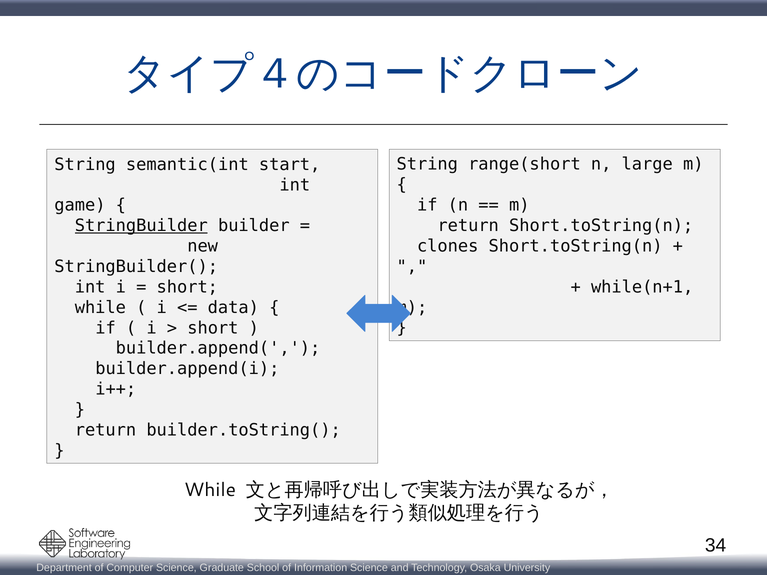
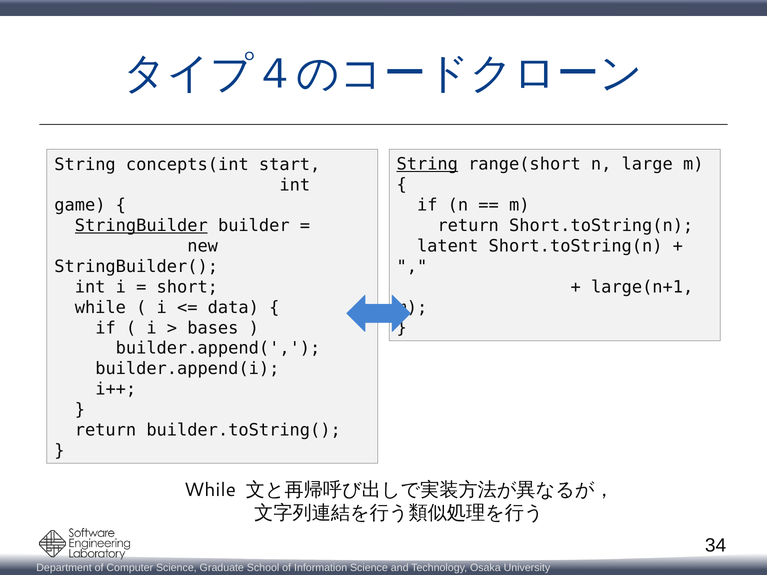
String at (427, 164) underline: none -> present
semantic(int: semantic(int -> concepts(int
clones: clones -> latent
while(n+1: while(n+1 -> large(n+1
short at (213, 328): short -> bases
